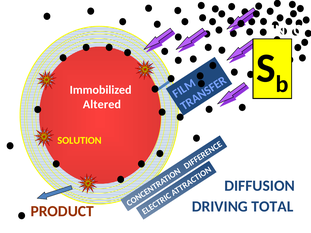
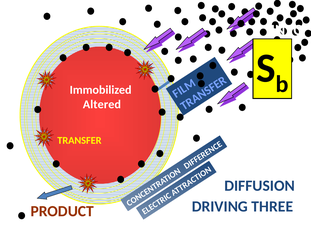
SOLUTION: SOLUTION -> TRANSFER
TOTAL: TOTAL -> THREE
